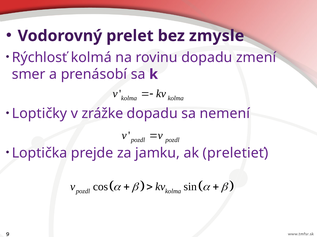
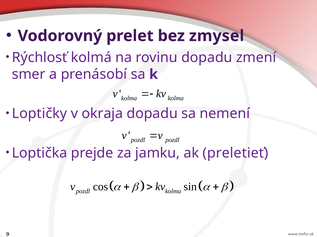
zmysle: zmysle -> zmysel
zrážke: zrážke -> okraja
